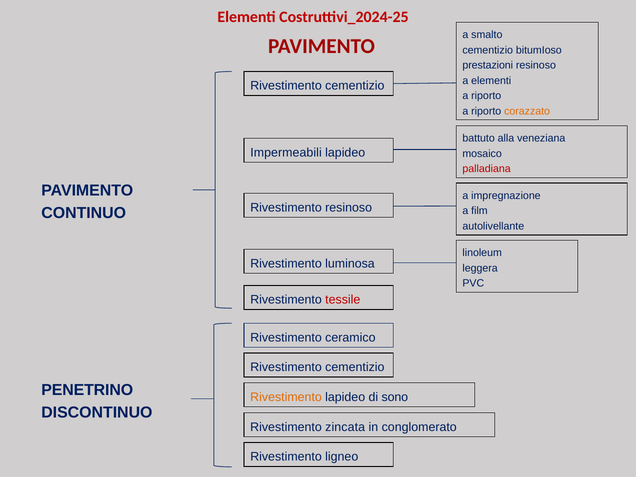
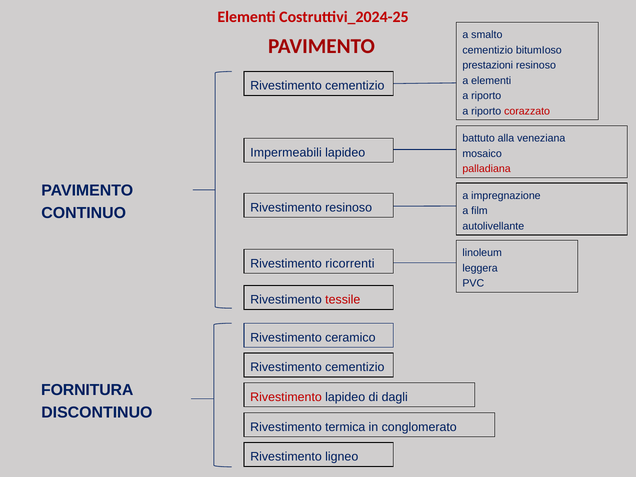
corazzato colour: orange -> red
luminosa: luminosa -> ricorrenti
PENETRINO: PENETRINO -> FORNITURA
Rivestimento at (286, 397) colour: orange -> red
sono: sono -> dagli
zincata: zincata -> termica
